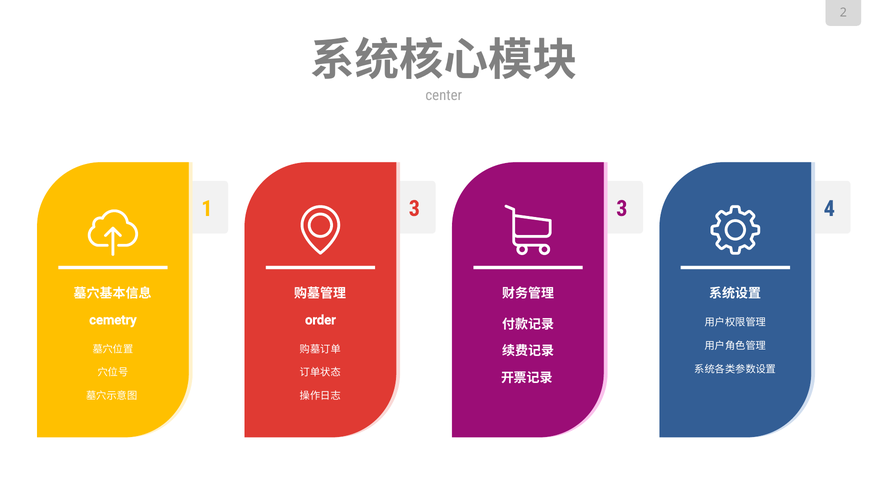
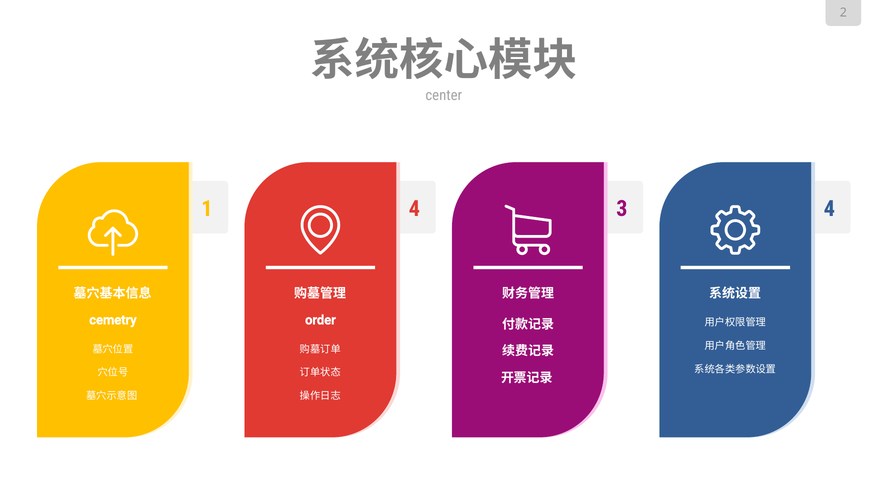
1 3: 3 -> 4
